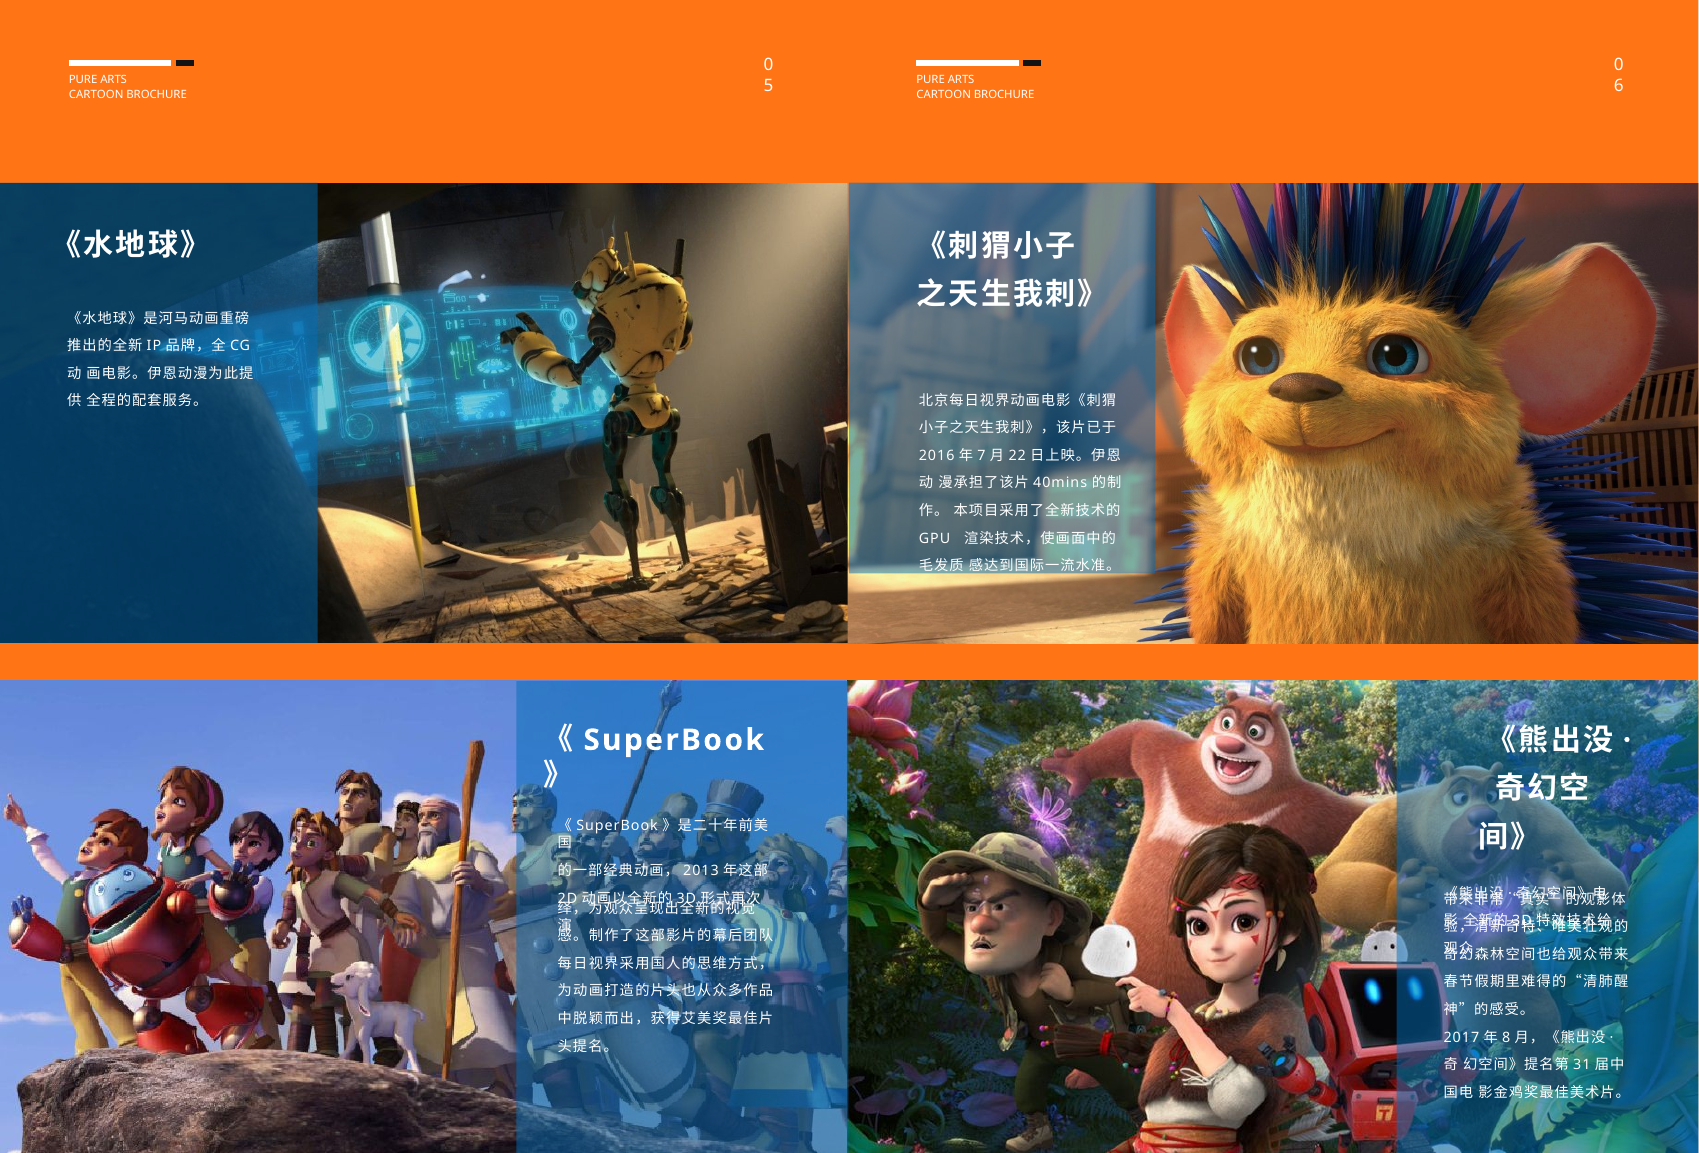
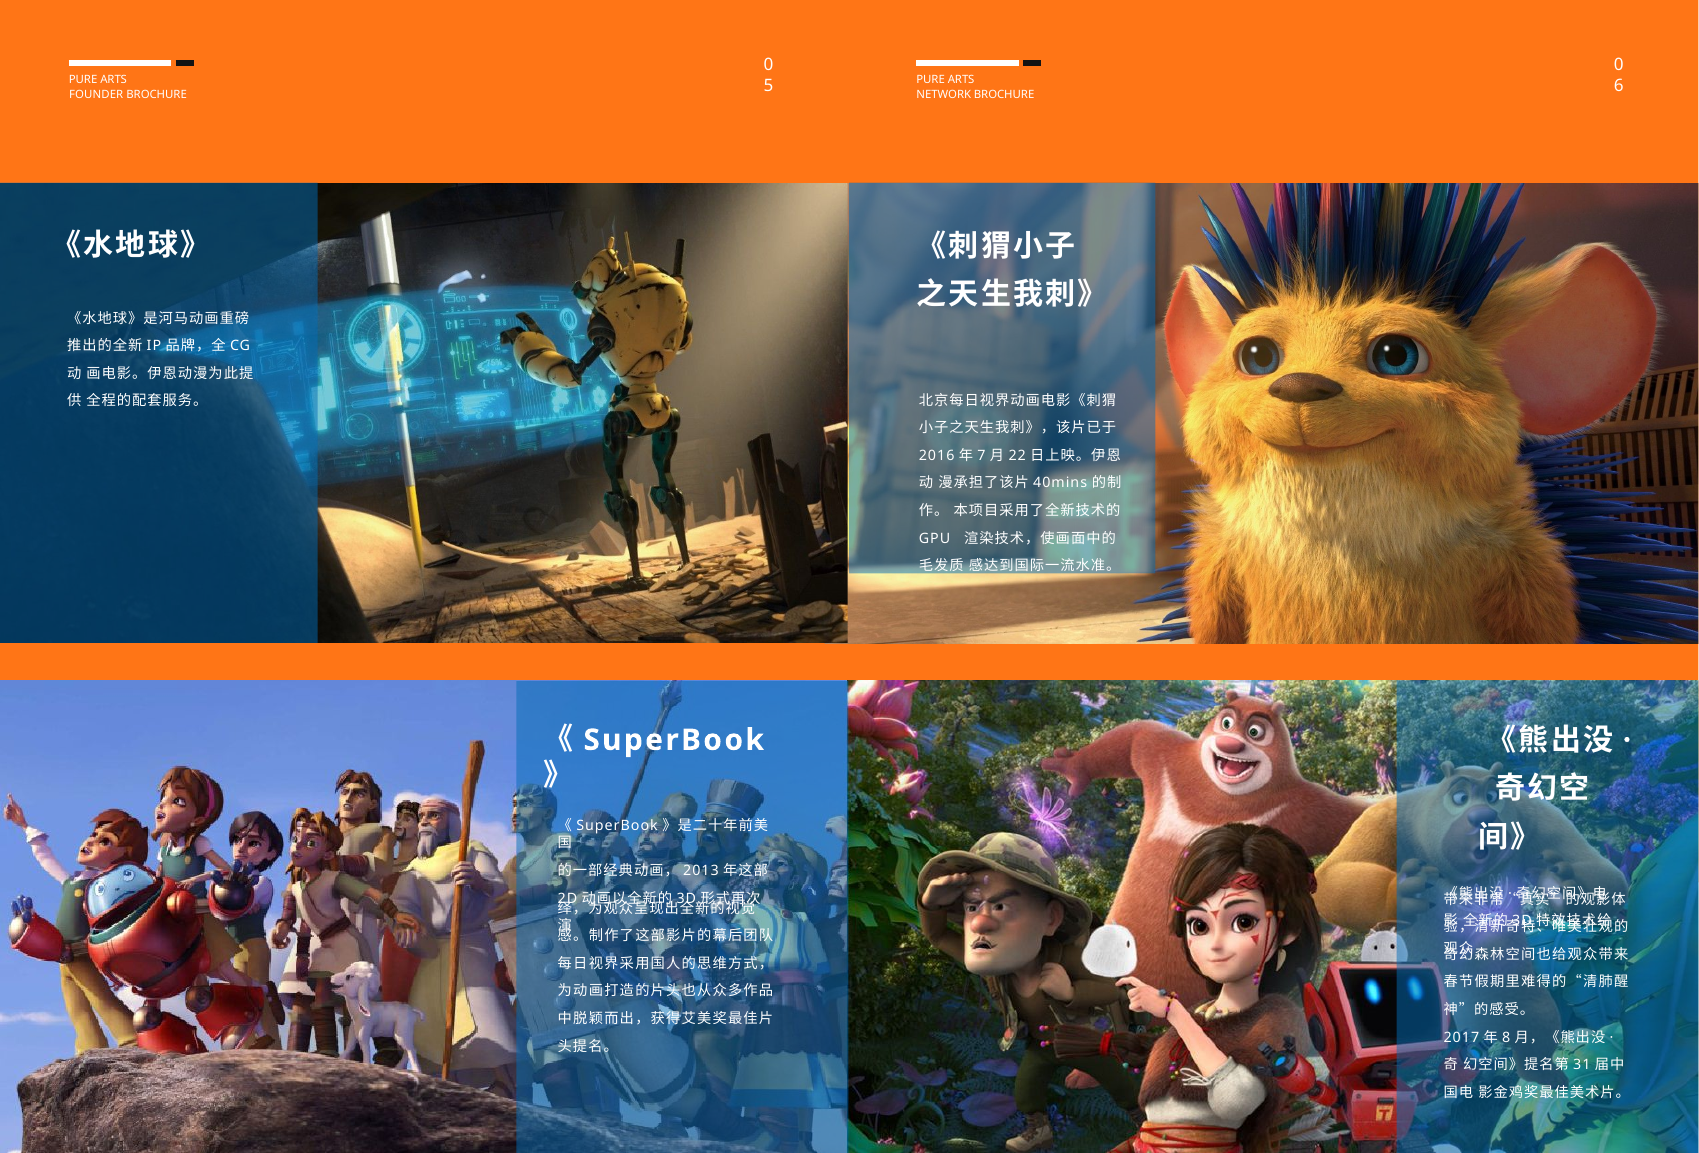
CARTOON at (96, 95): CARTOON -> FOUNDER
CARTOON at (944, 95): CARTOON -> NETWORK
